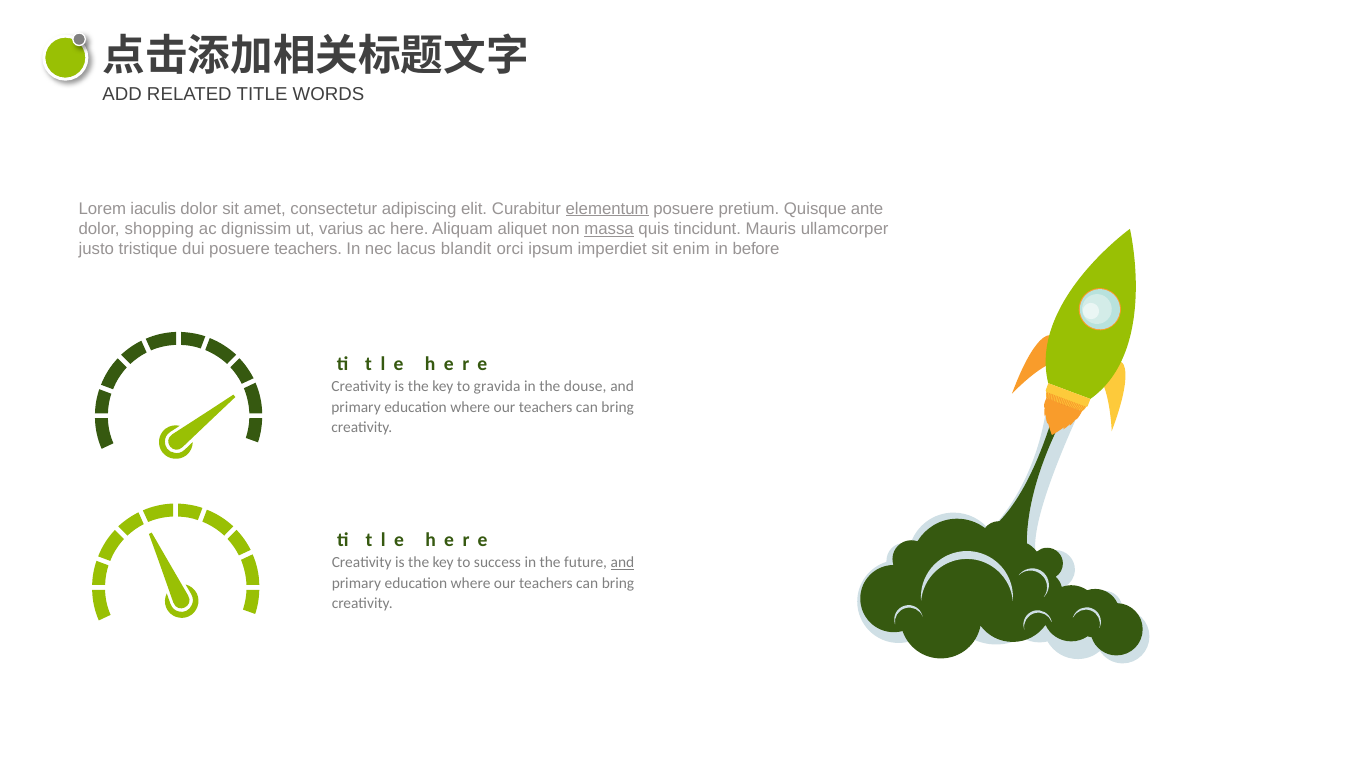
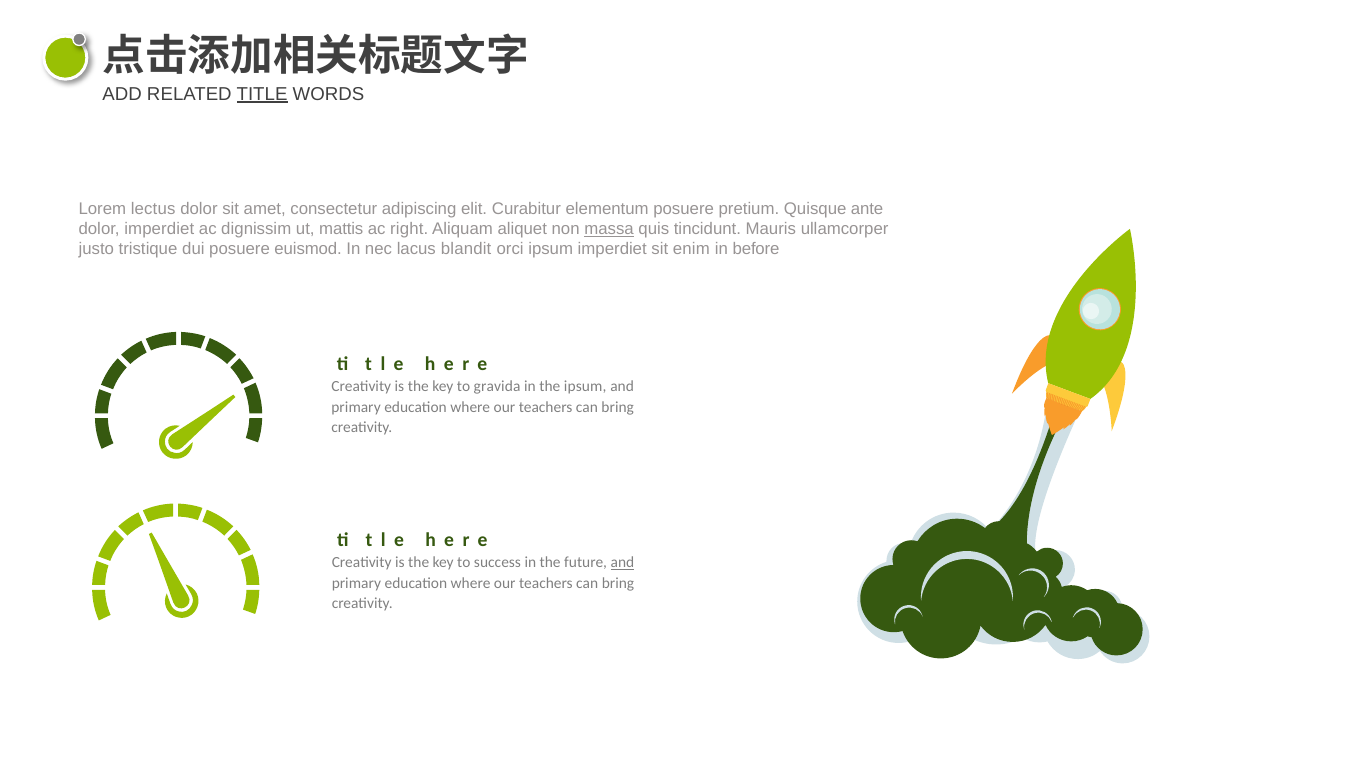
TITLE underline: none -> present
iaculis: iaculis -> lectus
elementum underline: present -> none
dolor shopping: shopping -> imperdiet
varius: varius -> mattis
here: here -> right
posuere teachers: teachers -> euismod
the douse: douse -> ipsum
